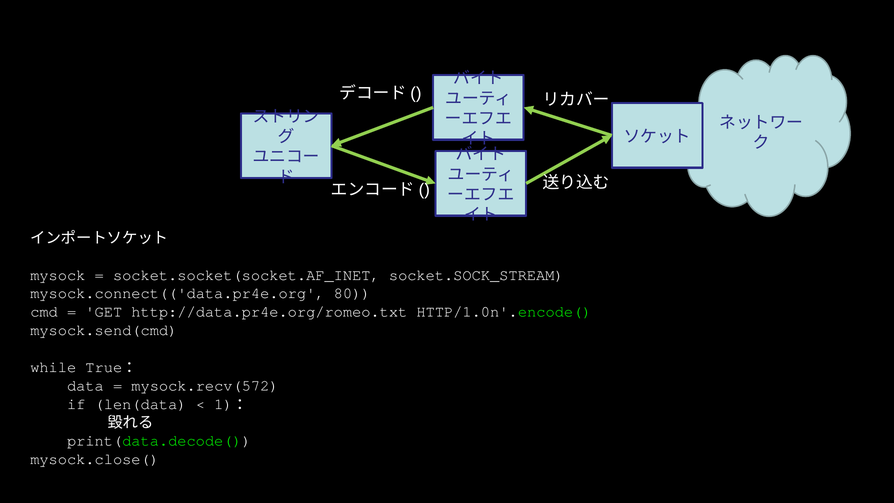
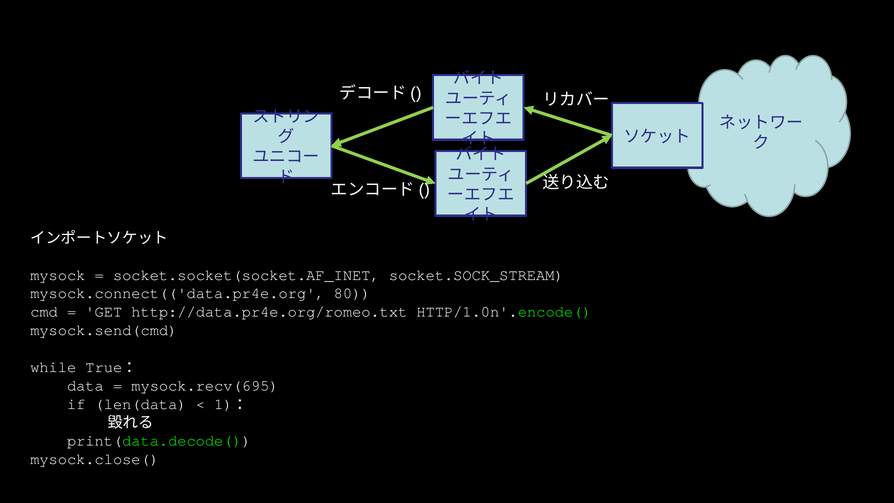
mysock.recv(572: mysock.recv(572 -> mysock.recv(695
